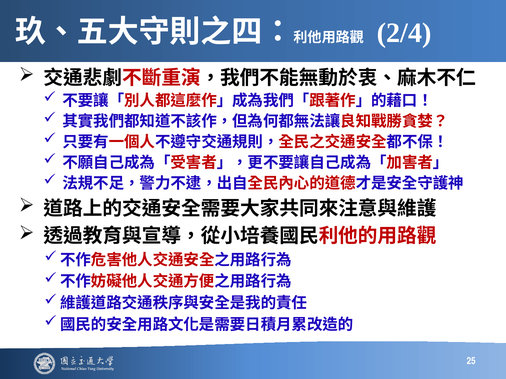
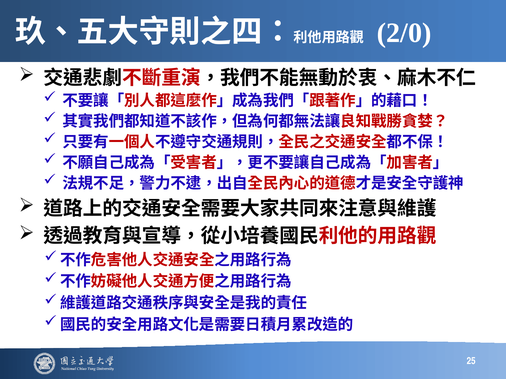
2/4: 2/4 -> 2/0
